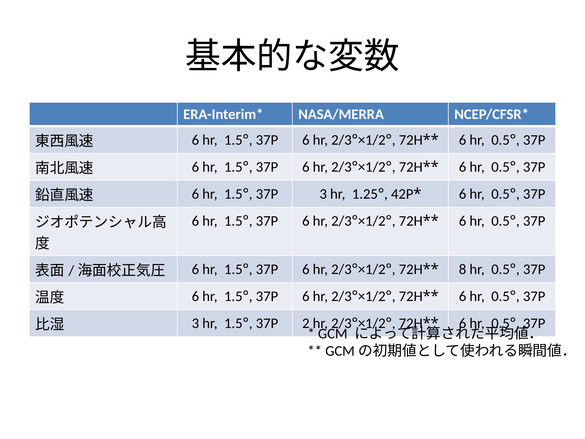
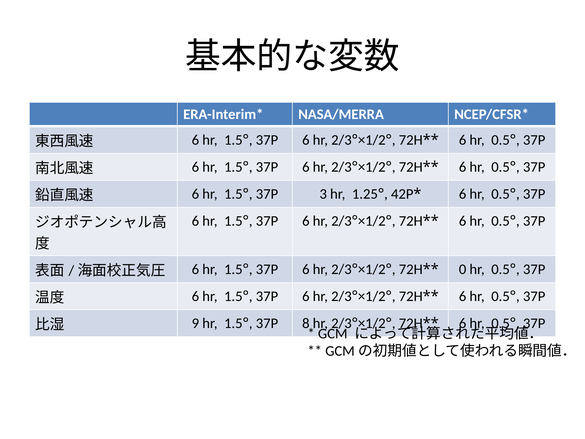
8: 8 -> 0
3 at (195, 323): 3 -> 9
2: 2 -> 8
